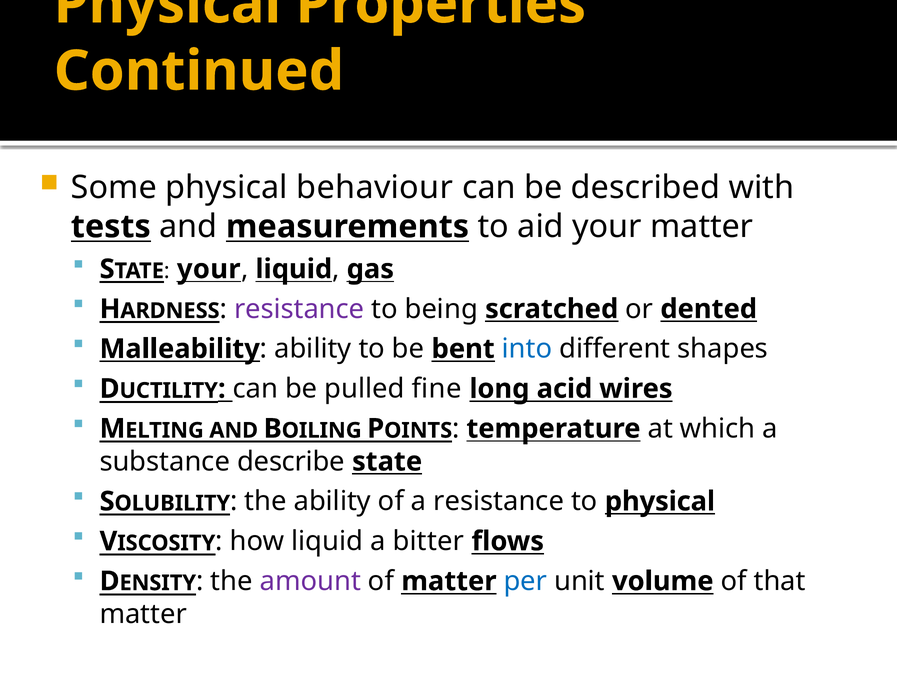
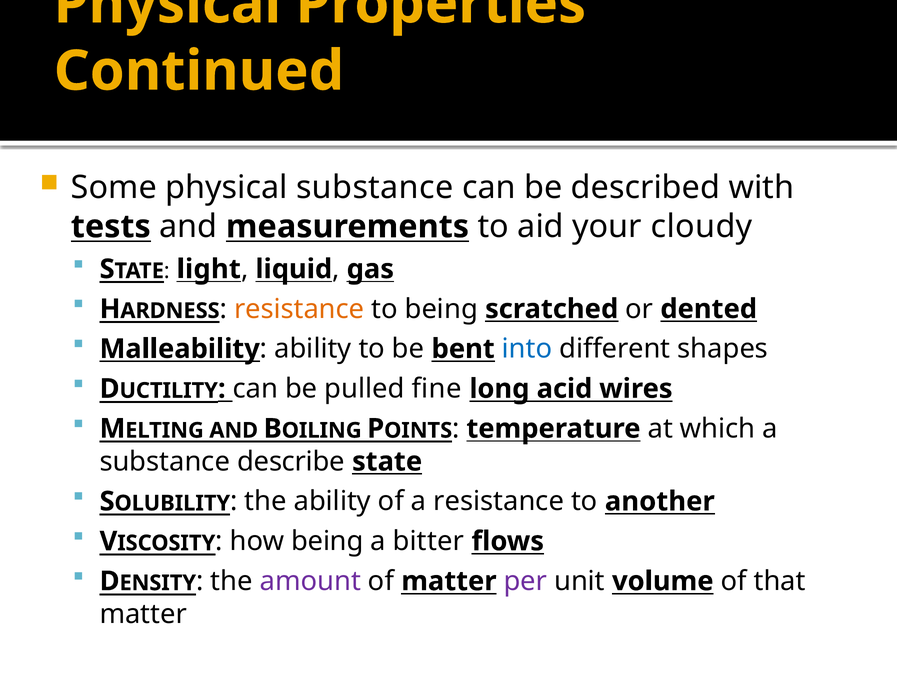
physical behaviour: behaviour -> substance
your matter: matter -> cloudy
your at (209, 269): your -> light
resistance at (299, 309) colour: purple -> orange
to physical: physical -> another
how liquid: liquid -> being
per colour: blue -> purple
